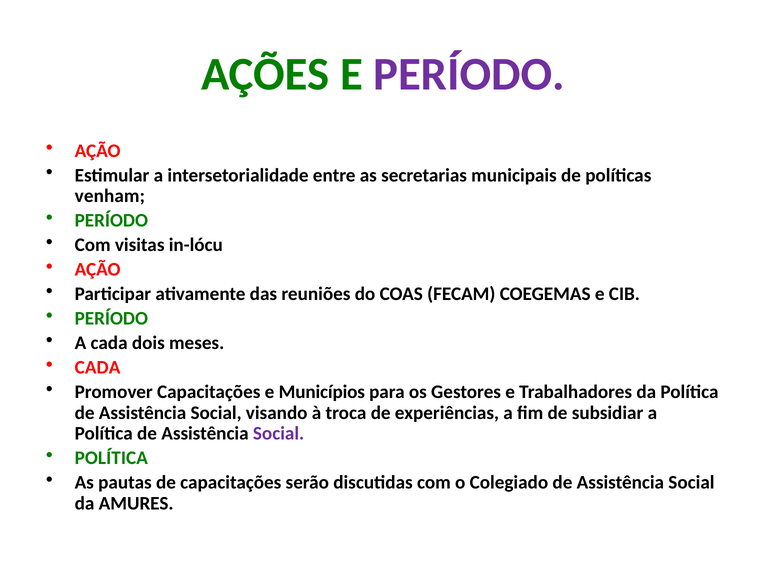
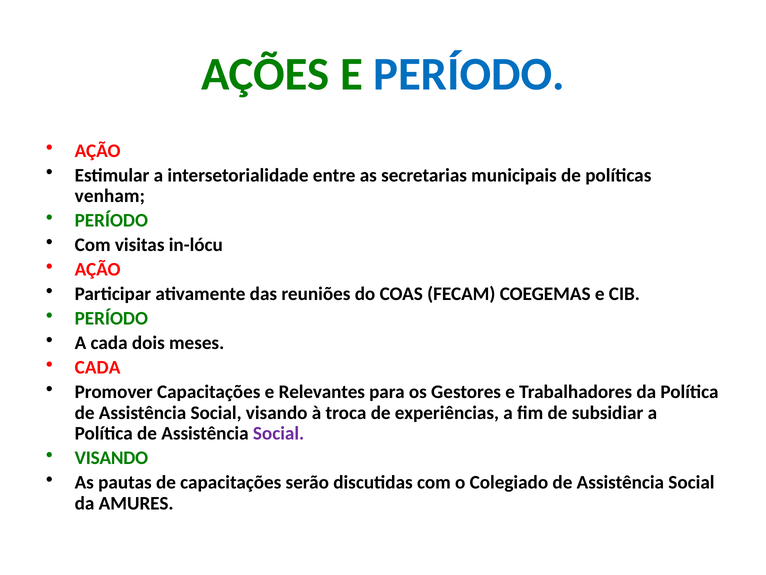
PERÍODO at (469, 74) colour: purple -> blue
Municípios: Municípios -> Relevantes
POLÍTICA at (111, 458): POLÍTICA -> VISANDO
